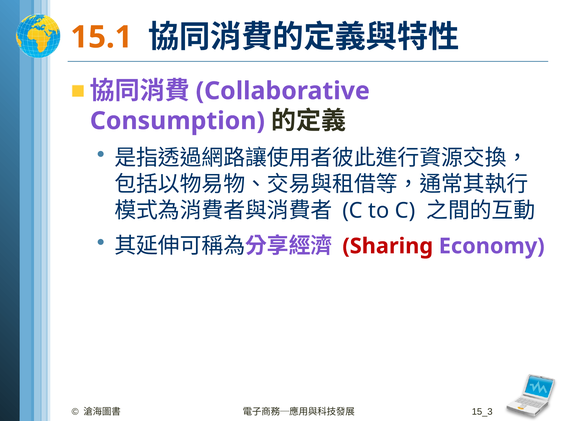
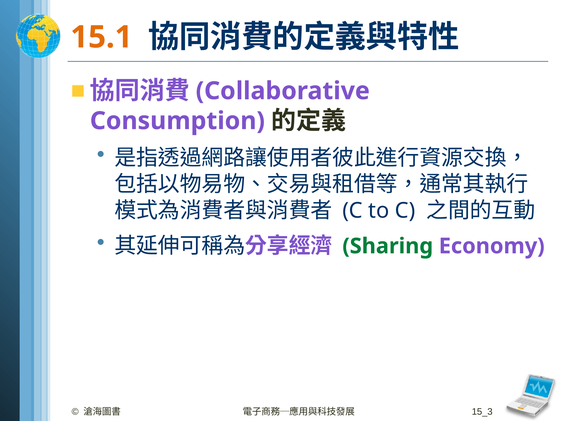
Sharing colour: red -> green
